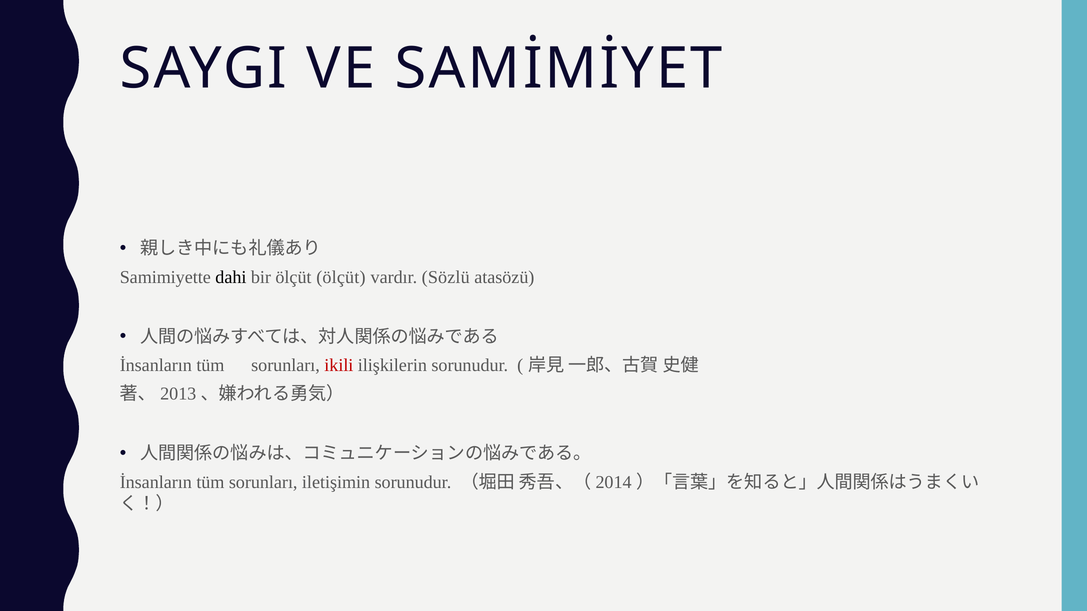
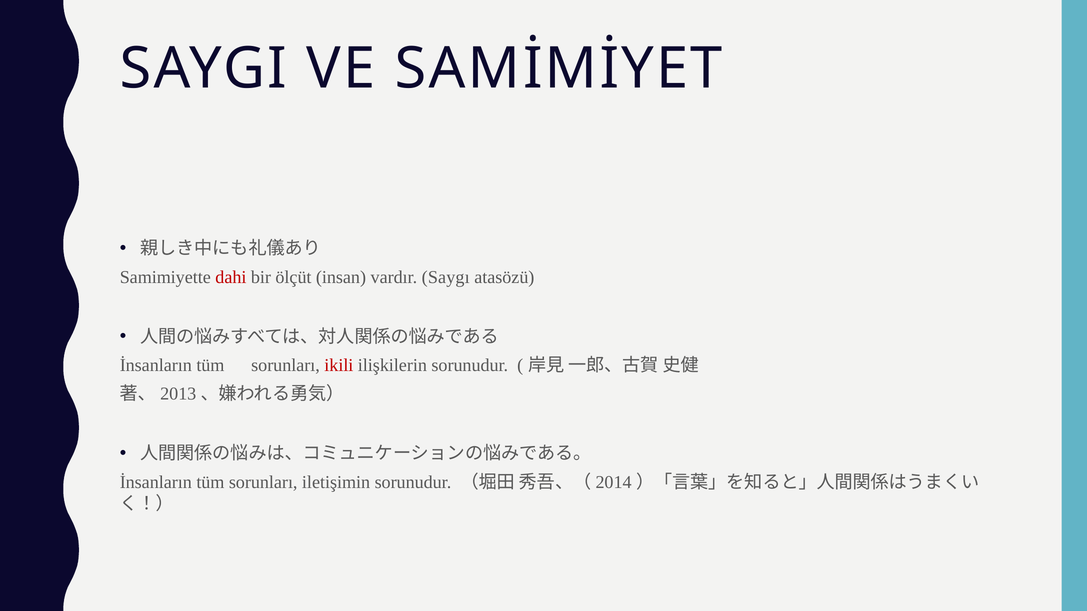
dahi colour: black -> red
ölçüt ölçüt: ölçüt -> insan
Sözlü: Sözlü -> Saygı
